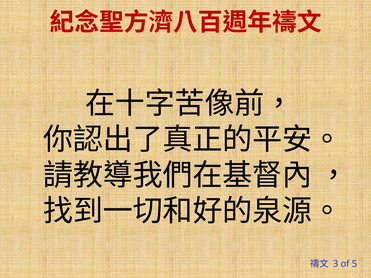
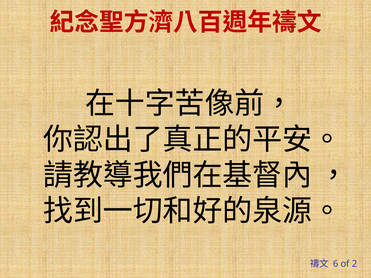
3: 3 -> 6
5: 5 -> 2
